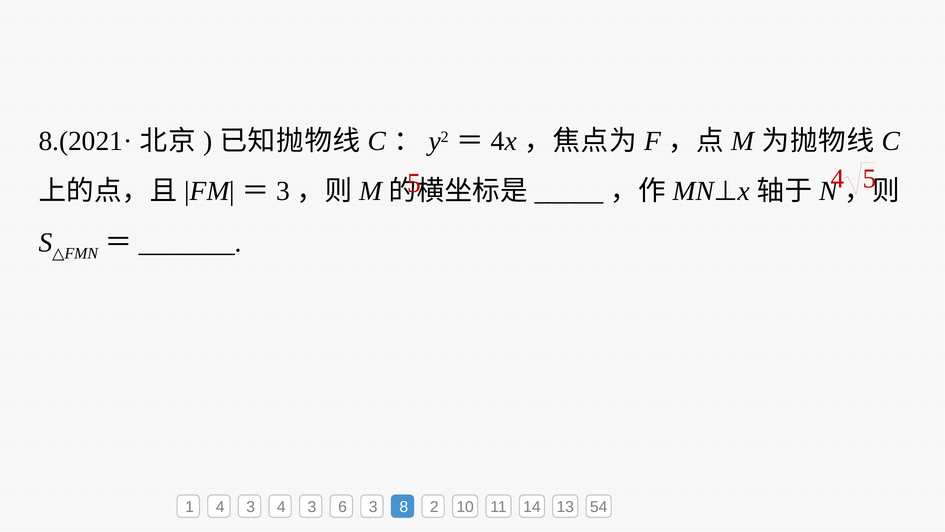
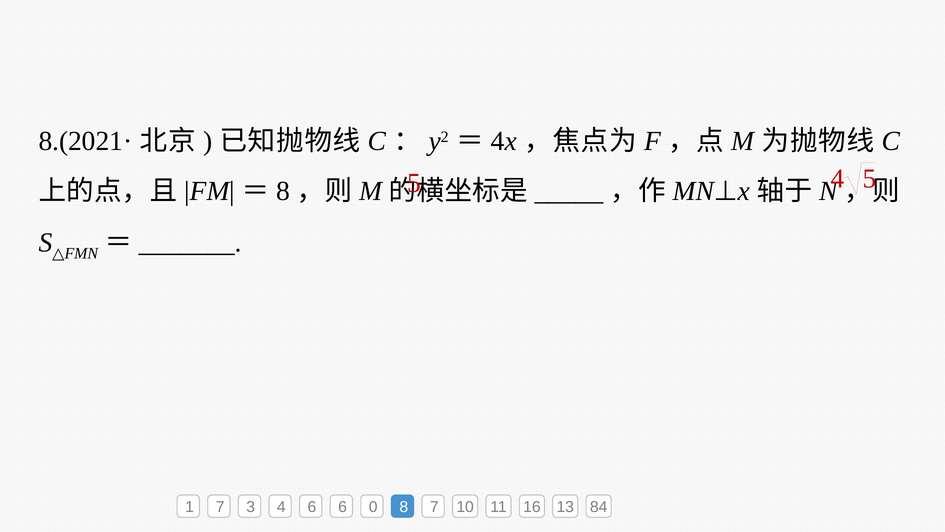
3 at (283, 191): 3 -> 8
1 4: 4 -> 7
3 4 3: 3 -> 6
6 3: 3 -> 0
8 2: 2 -> 7
14: 14 -> 16
54: 54 -> 84
